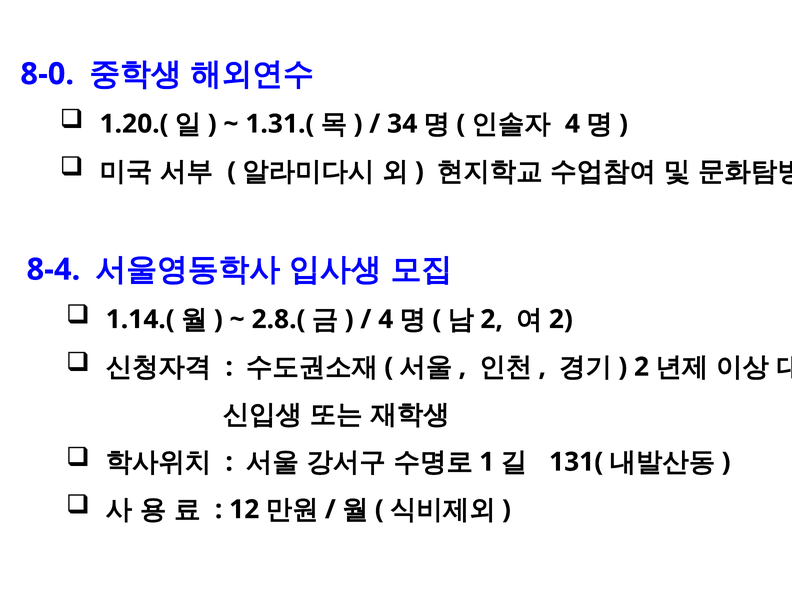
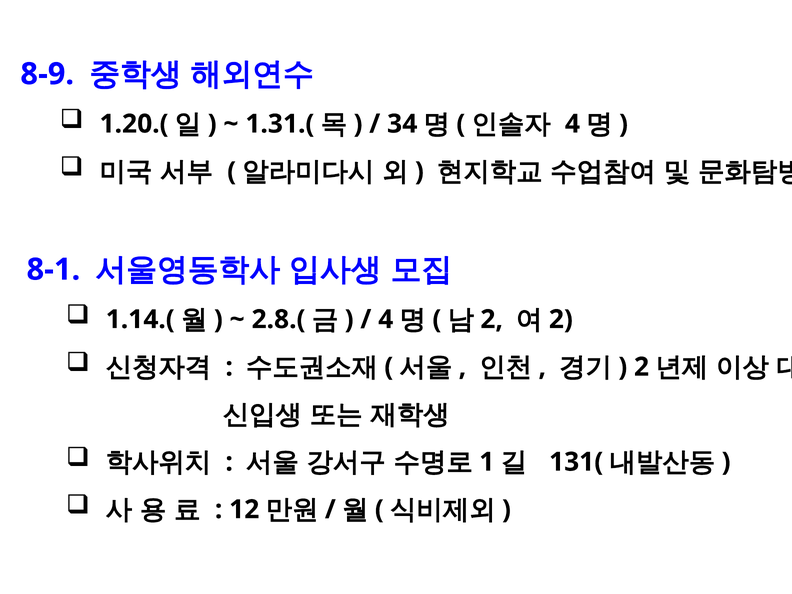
8-0: 8-0 -> 8-9
8-4: 8-4 -> 8-1
